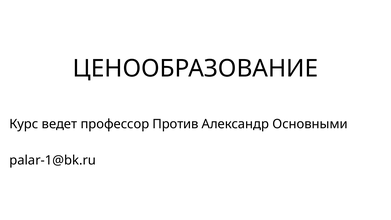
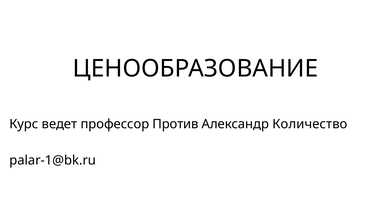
Основными: Основными -> Количество
